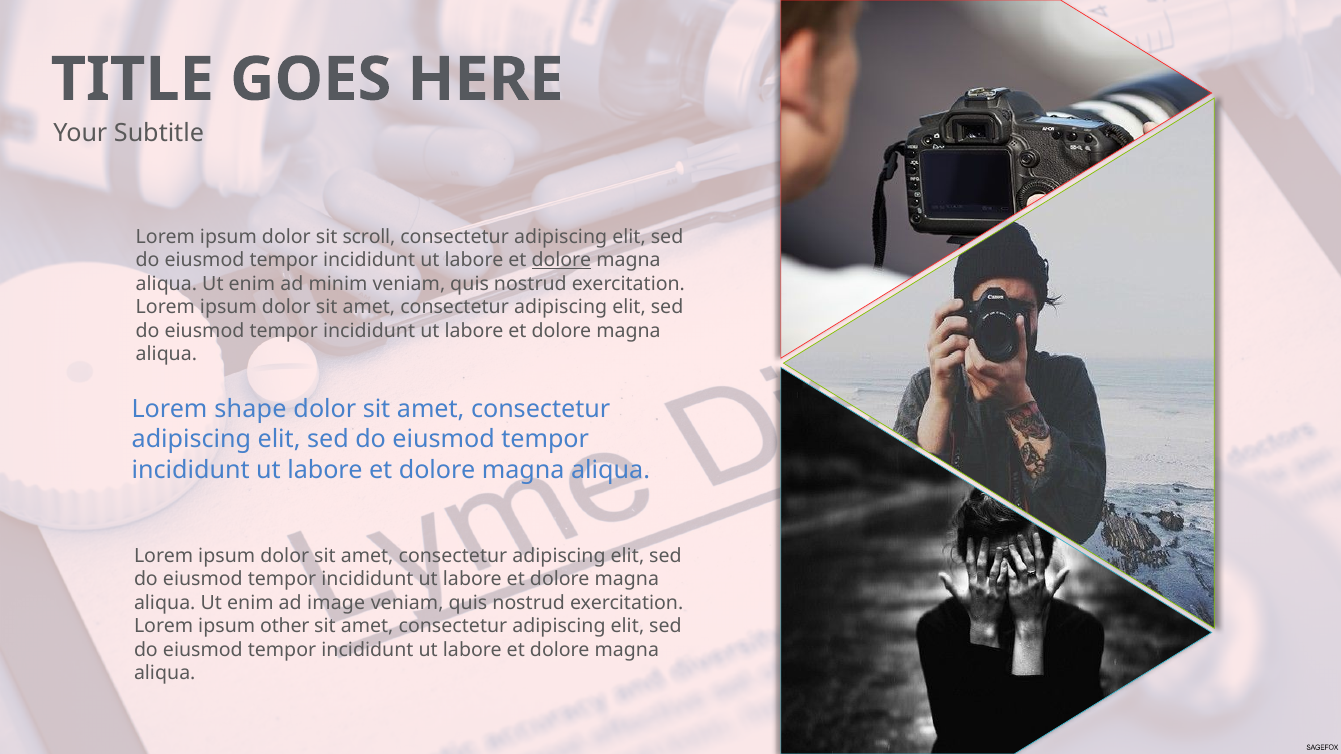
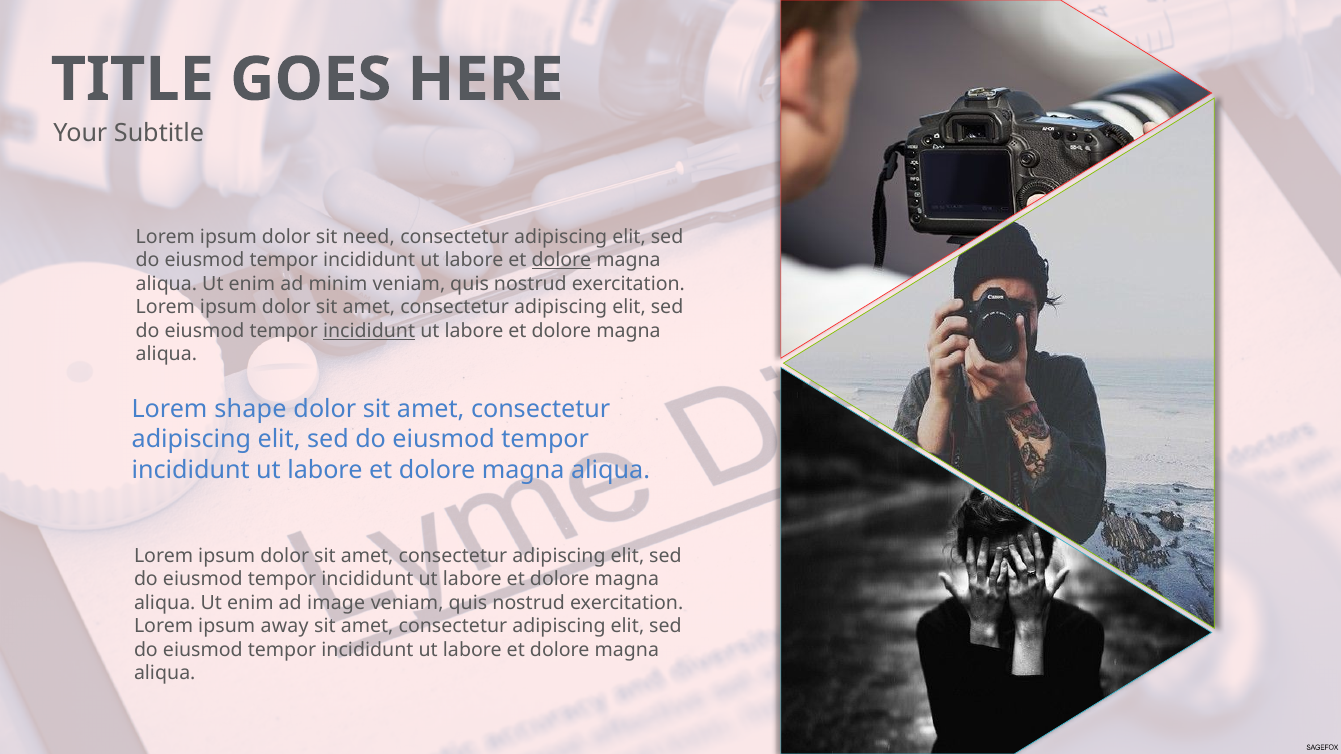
scroll: scroll -> need
incididunt at (369, 331) underline: none -> present
other: other -> away
